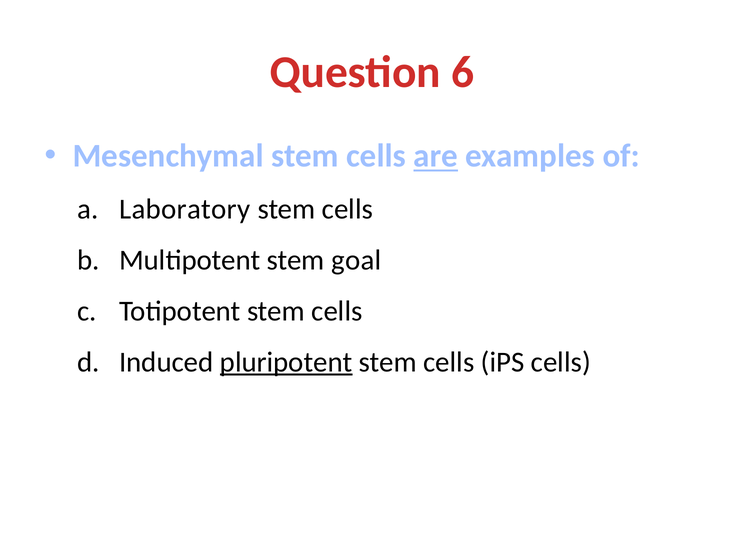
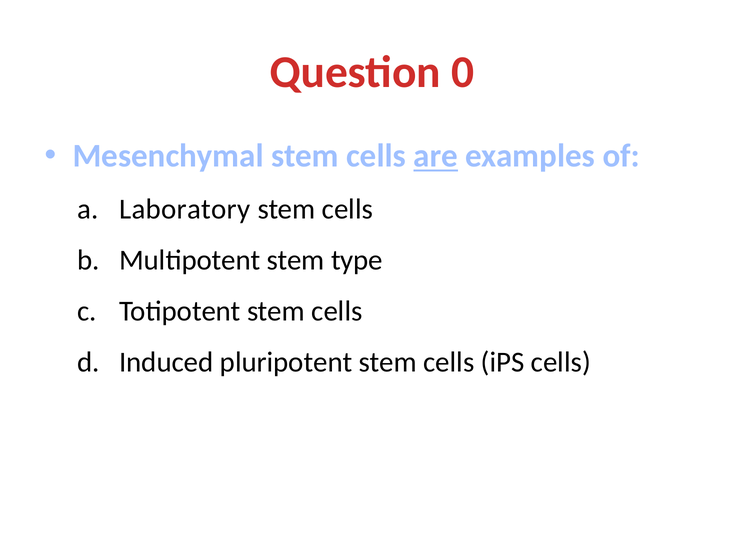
6: 6 -> 0
goal: goal -> type
pluripotent underline: present -> none
